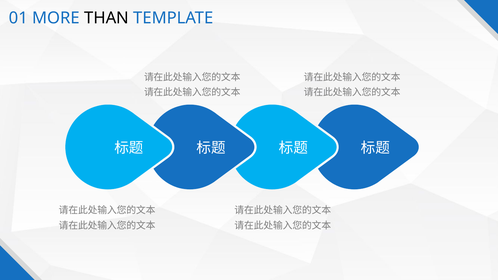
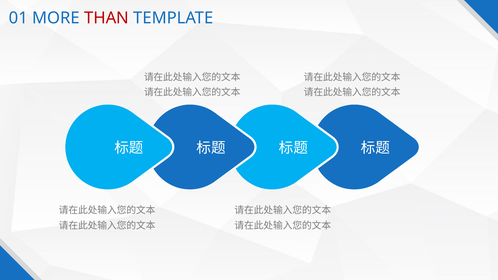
THAN colour: black -> red
